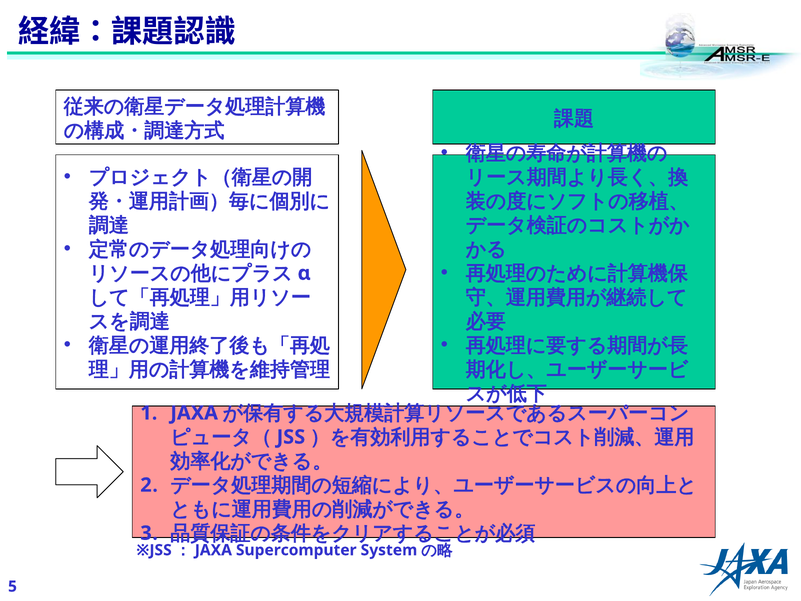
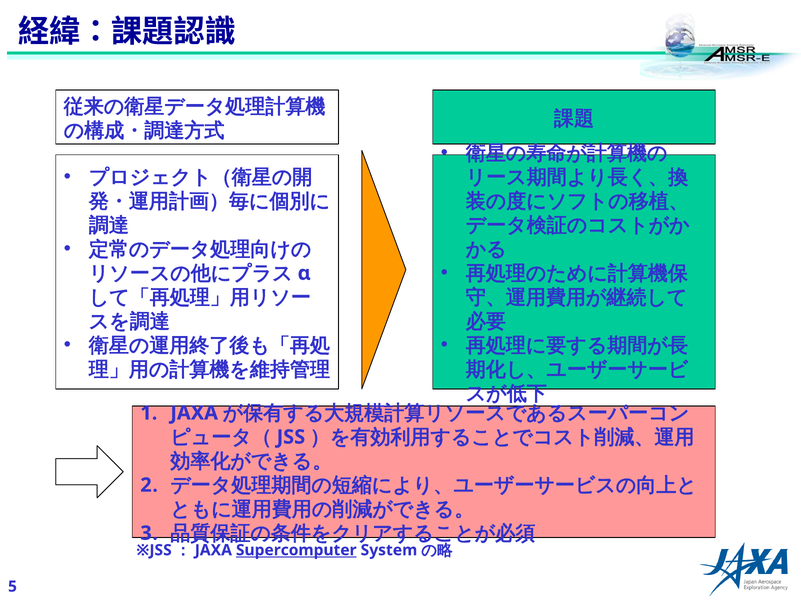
Supercomputer underline: none -> present
